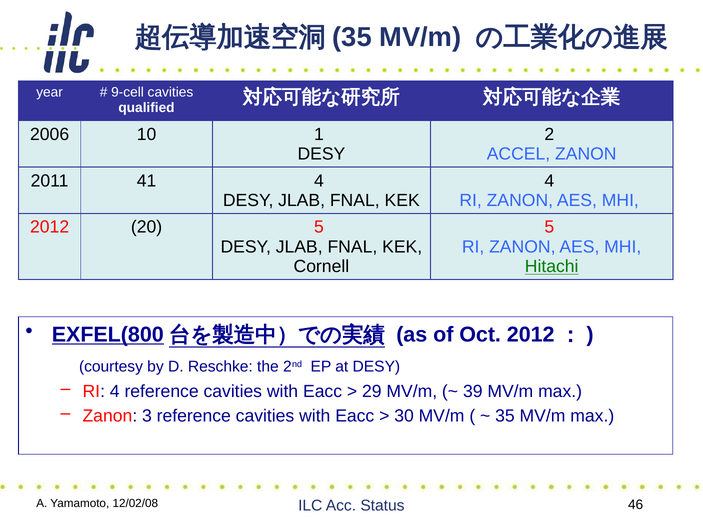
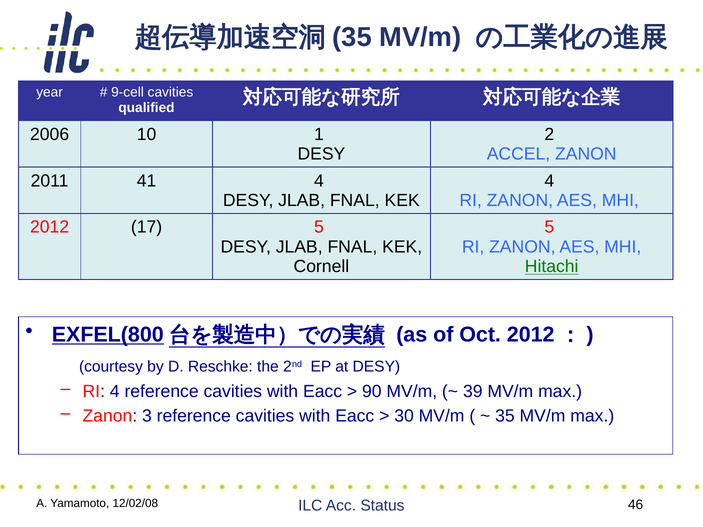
20: 20 -> 17
29: 29 -> 90
